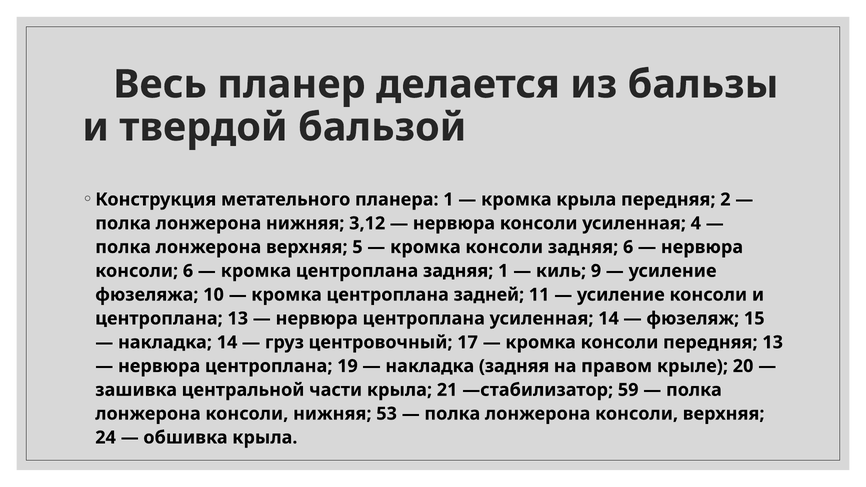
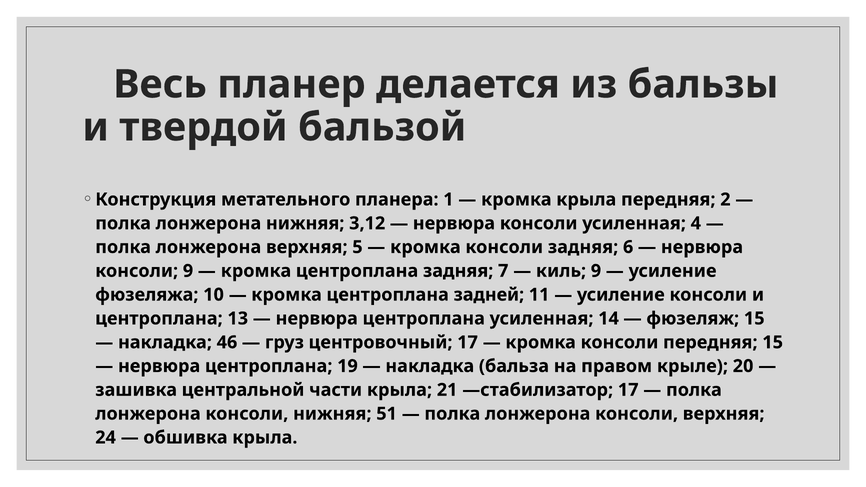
консоли 6: 6 -> 9
задняя 1: 1 -> 7
накладка 14: 14 -> 46
передняя 13: 13 -> 15
накладка задняя: задняя -> бальза
—стабилизатор 59: 59 -> 17
53: 53 -> 51
